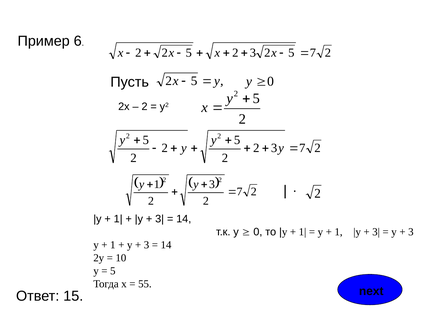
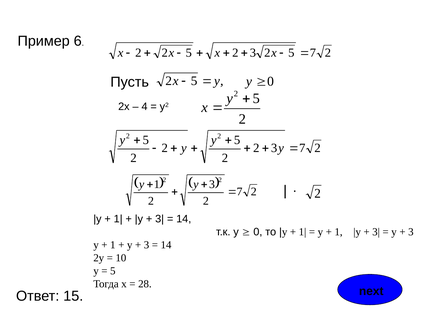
2 at (145, 107): 2 -> 4
55: 55 -> 28
